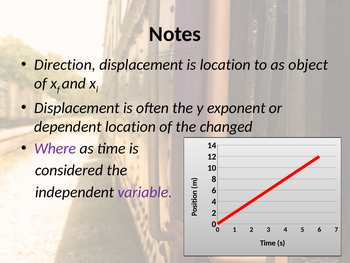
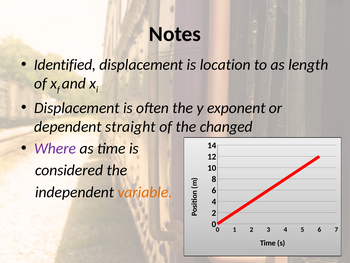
Direction: Direction -> Identified
object: object -> length
dependent location: location -> straight
variable colour: purple -> orange
